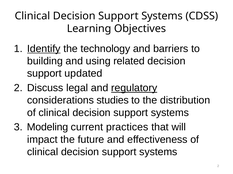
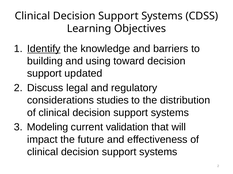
technology: technology -> knowledge
related: related -> toward
regulatory underline: present -> none
practices: practices -> validation
